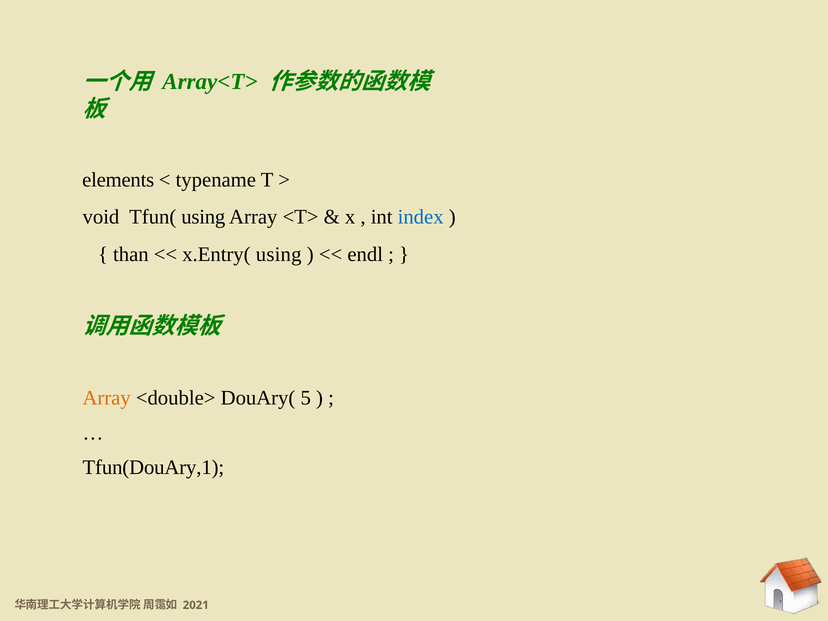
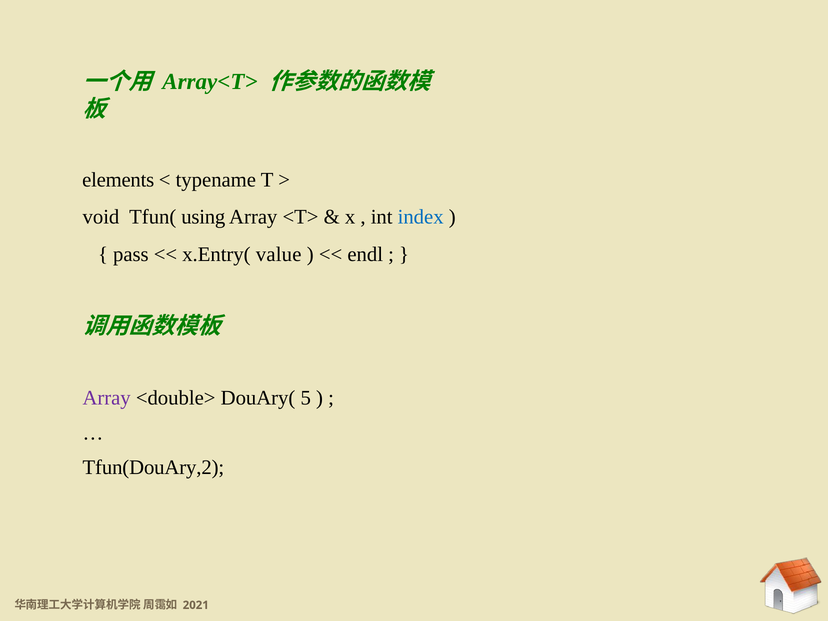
than: than -> pass
x.Entry( using: using -> value
Array at (107, 398) colour: orange -> purple
Tfun(DouAry,1: Tfun(DouAry,1 -> Tfun(DouAry,2
